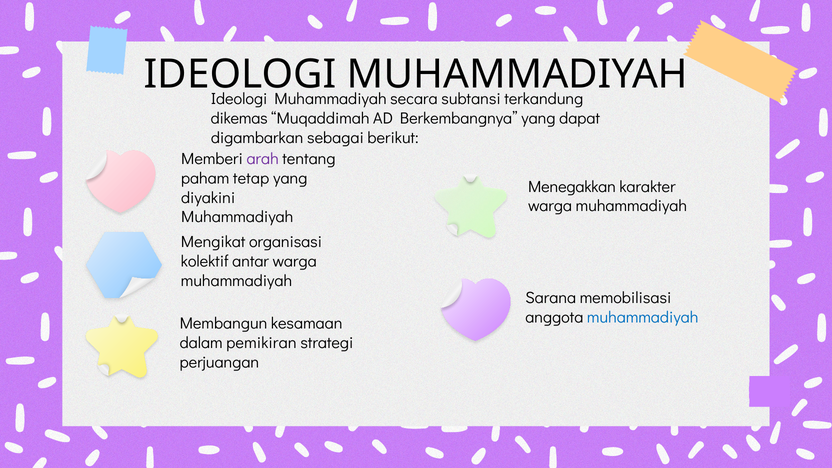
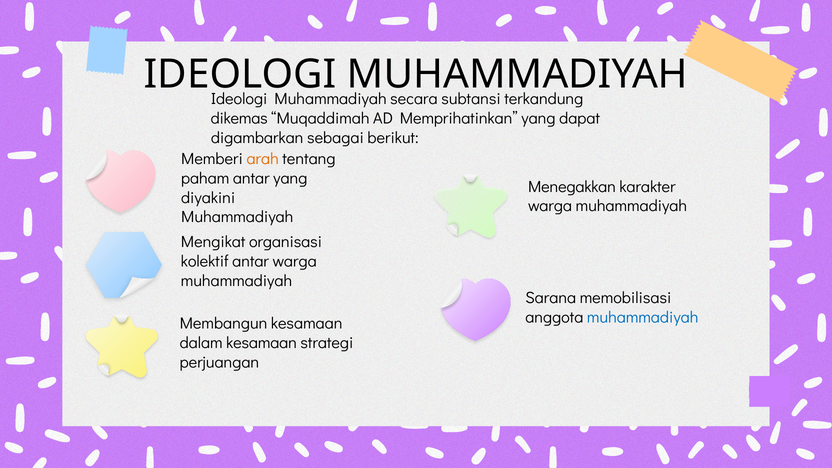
Berkembangnya: Berkembangnya -> Memprihatinkan
arah colour: purple -> orange
tetap at (251, 178): tetap -> antar
pemikiran at (261, 343): pemikiran -> kesamaan
